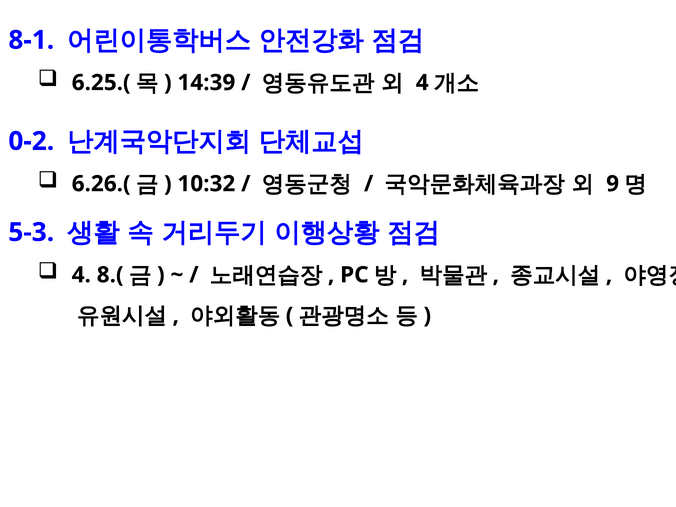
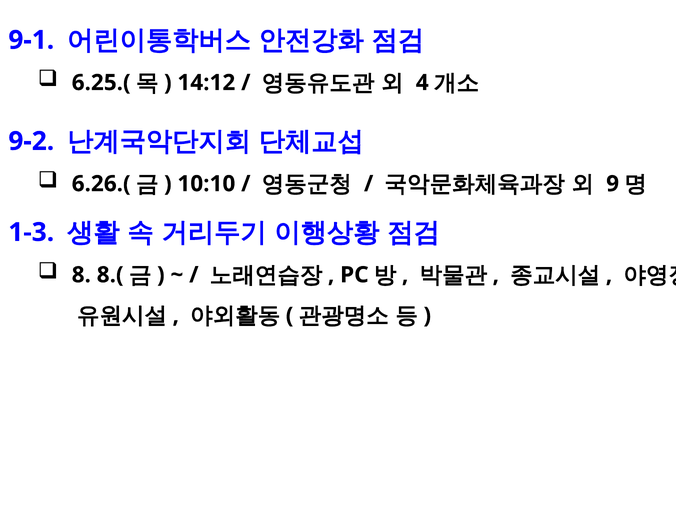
8-1: 8-1 -> 9-1
14:39: 14:39 -> 14:12
0-2: 0-2 -> 9-2
10:32: 10:32 -> 10:10
5-3: 5-3 -> 1-3
4 at (81, 275): 4 -> 8
